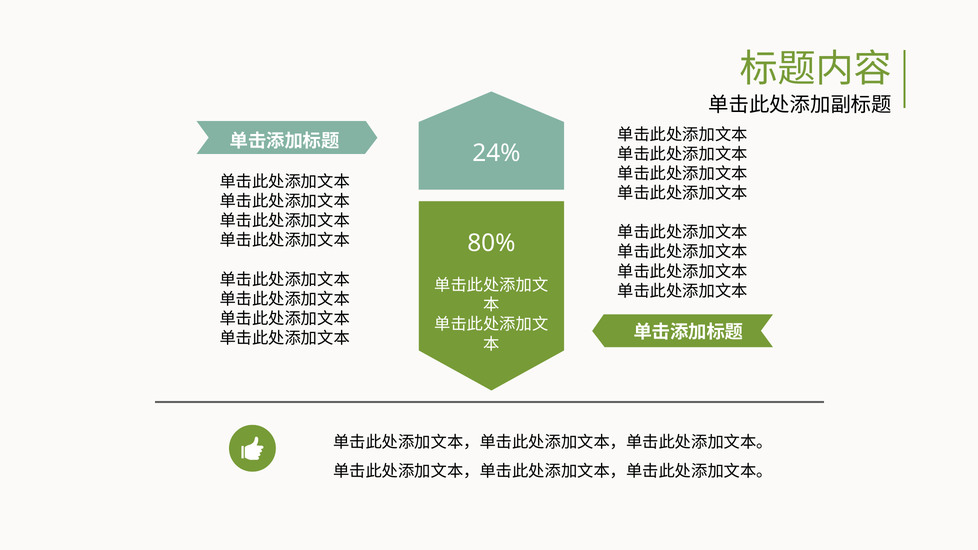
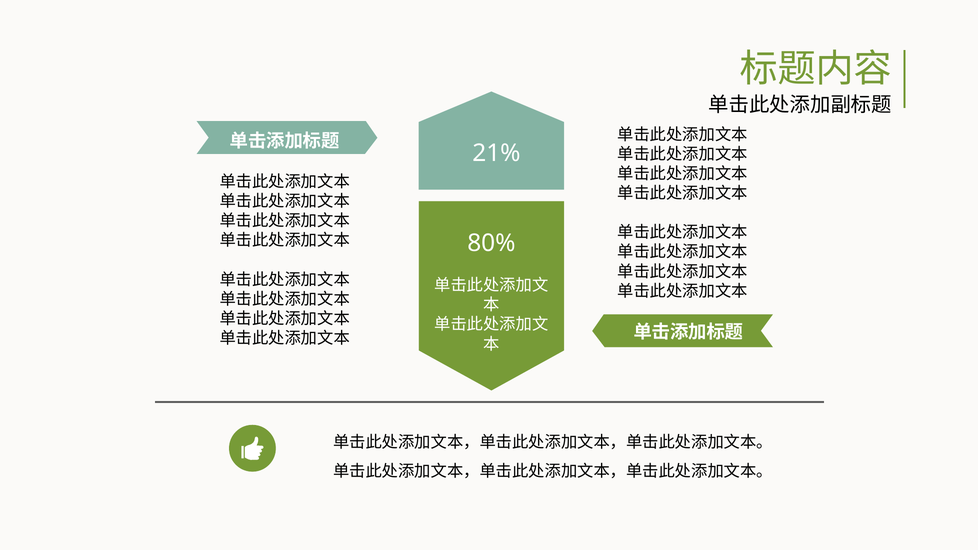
24%: 24% -> 21%
